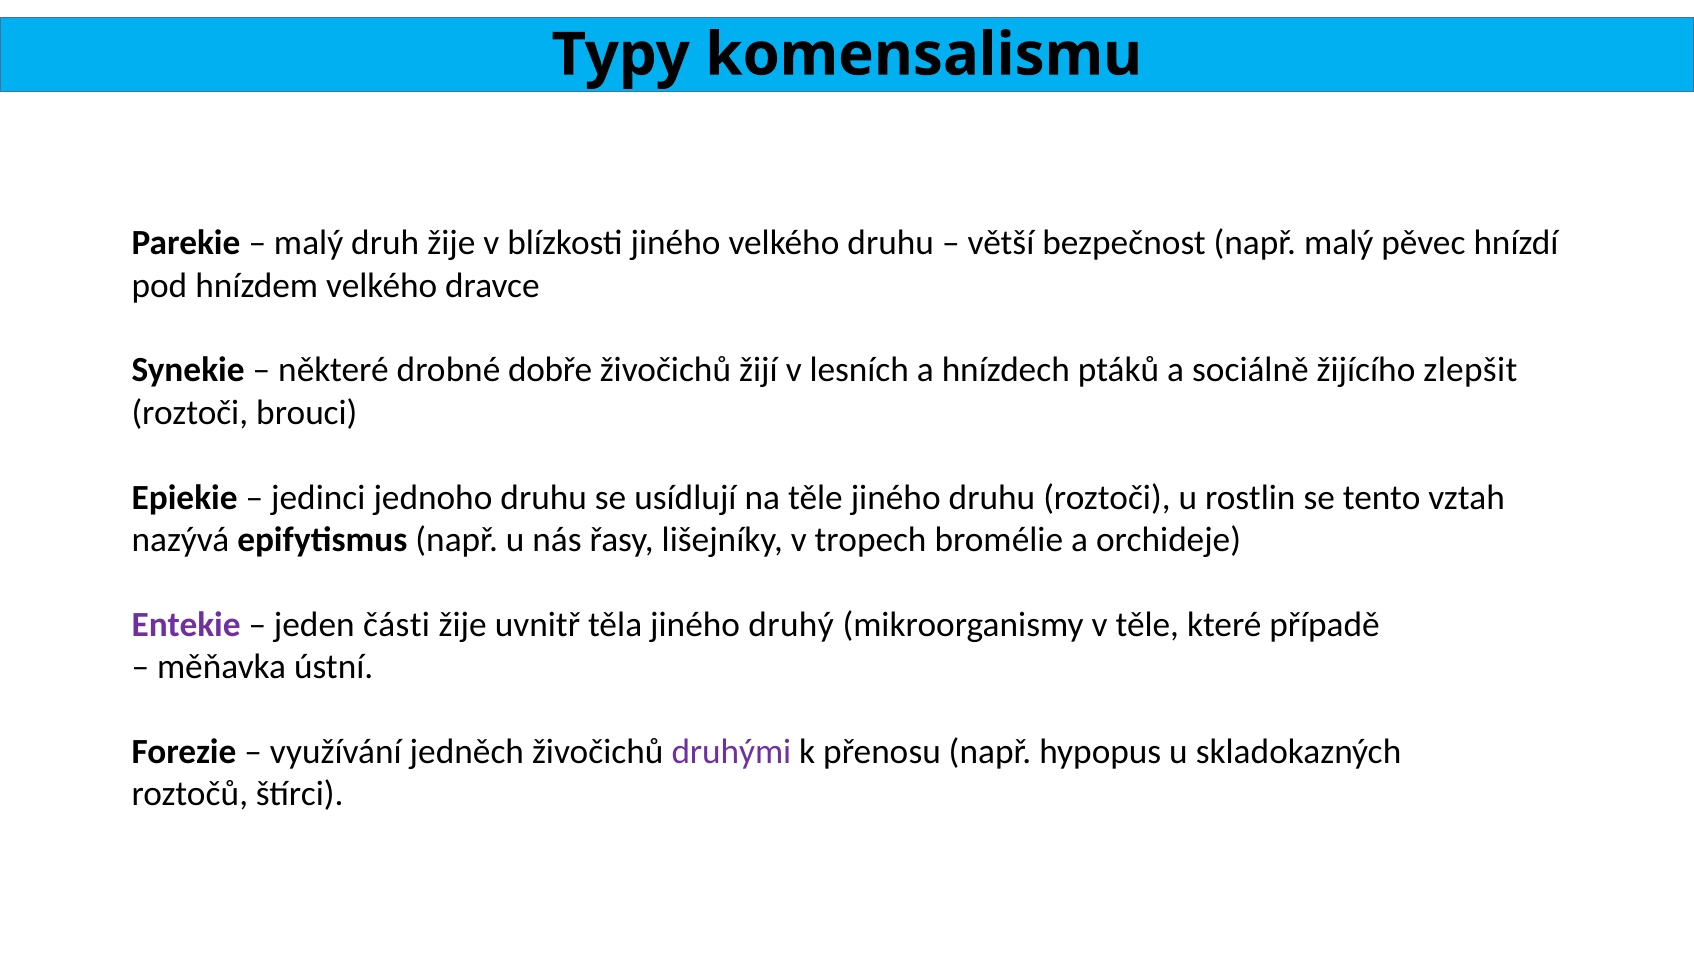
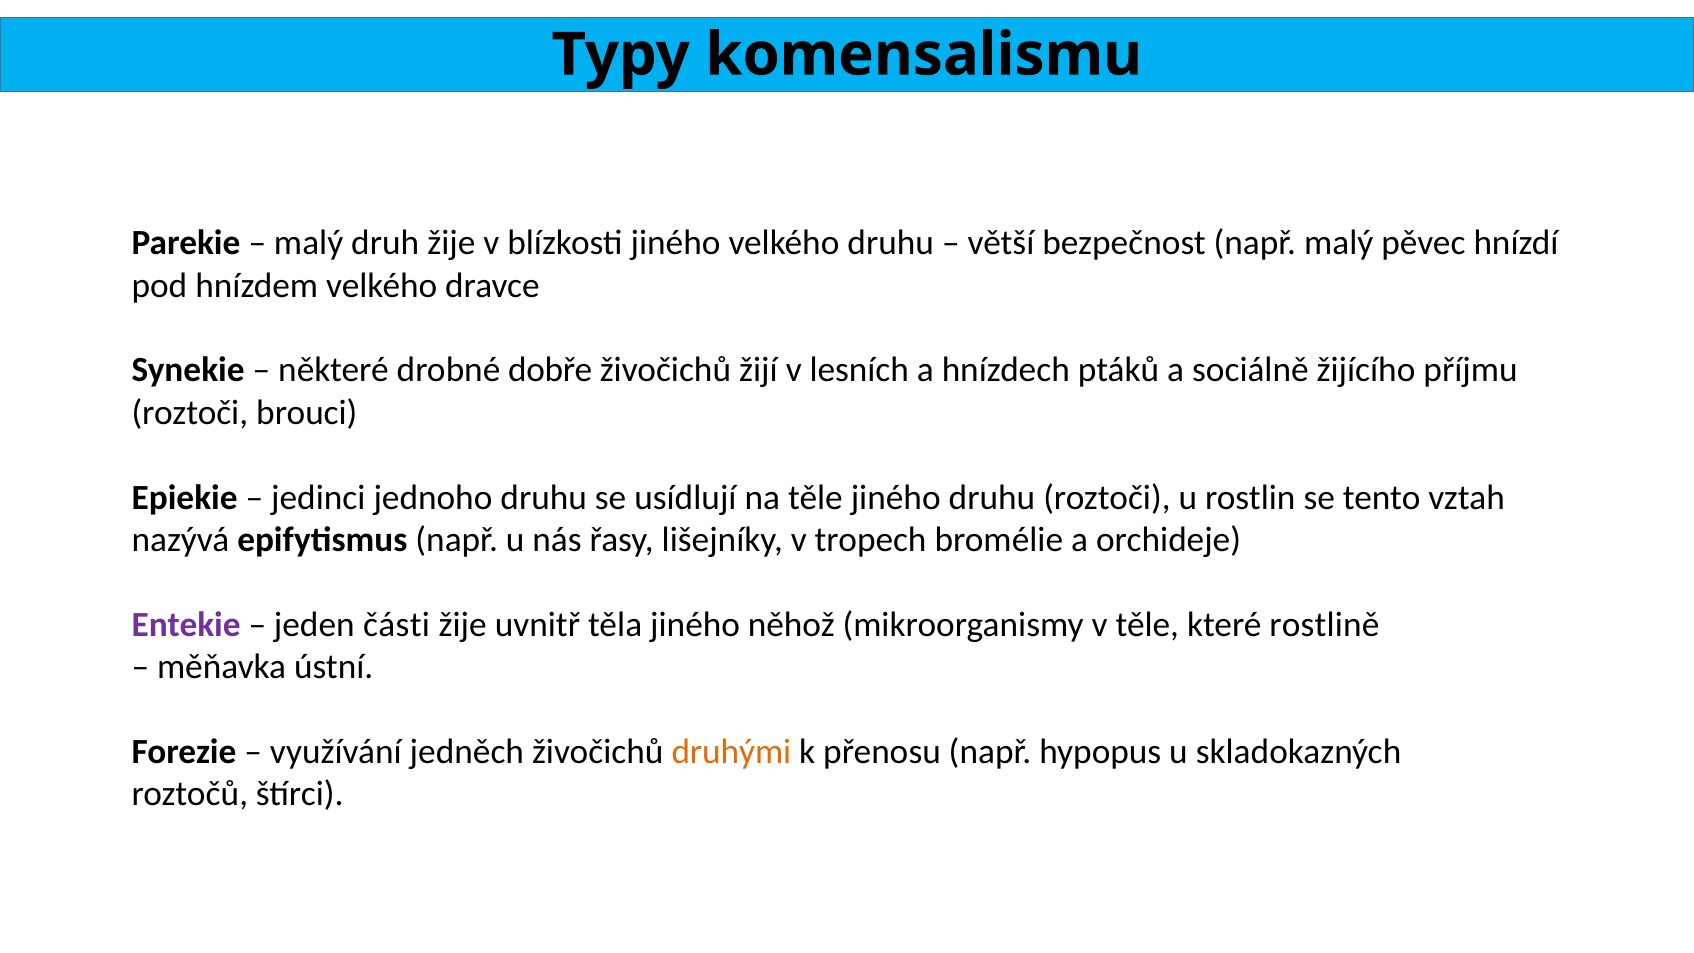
zlepšit: zlepšit -> příjmu
druhý: druhý -> něhož
případě: případě -> rostlině
druhými colour: purple -> orange
